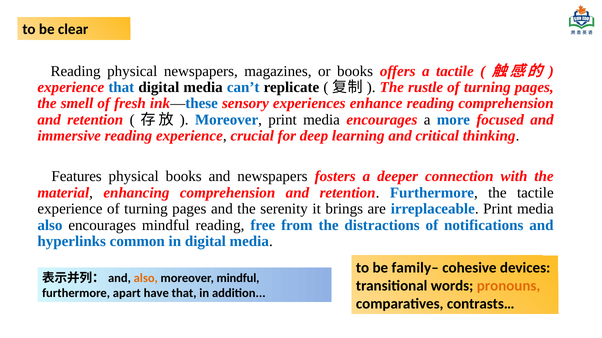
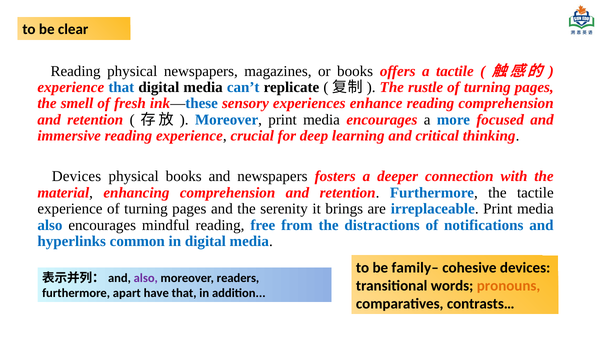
Features at (77, 177): Features -> Devices
also at (146, 279) colour: orange -> purple
moreover mindful: mindful -> readers
